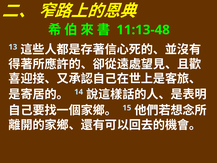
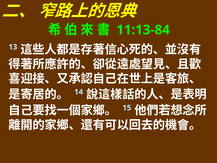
11:13-48: 11:13-48 -> 11:13-84
